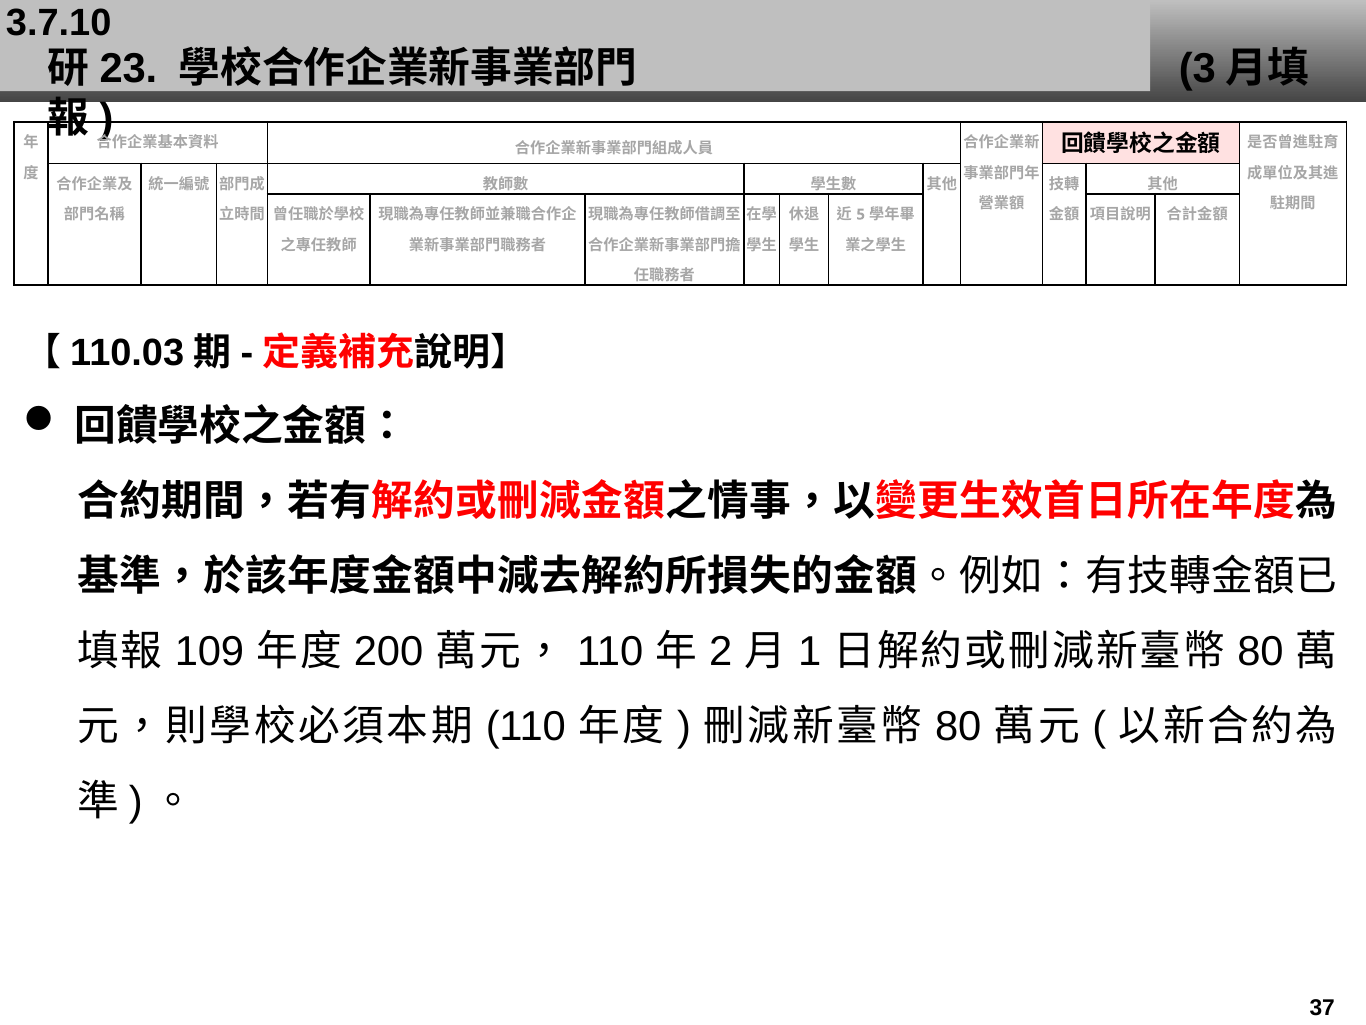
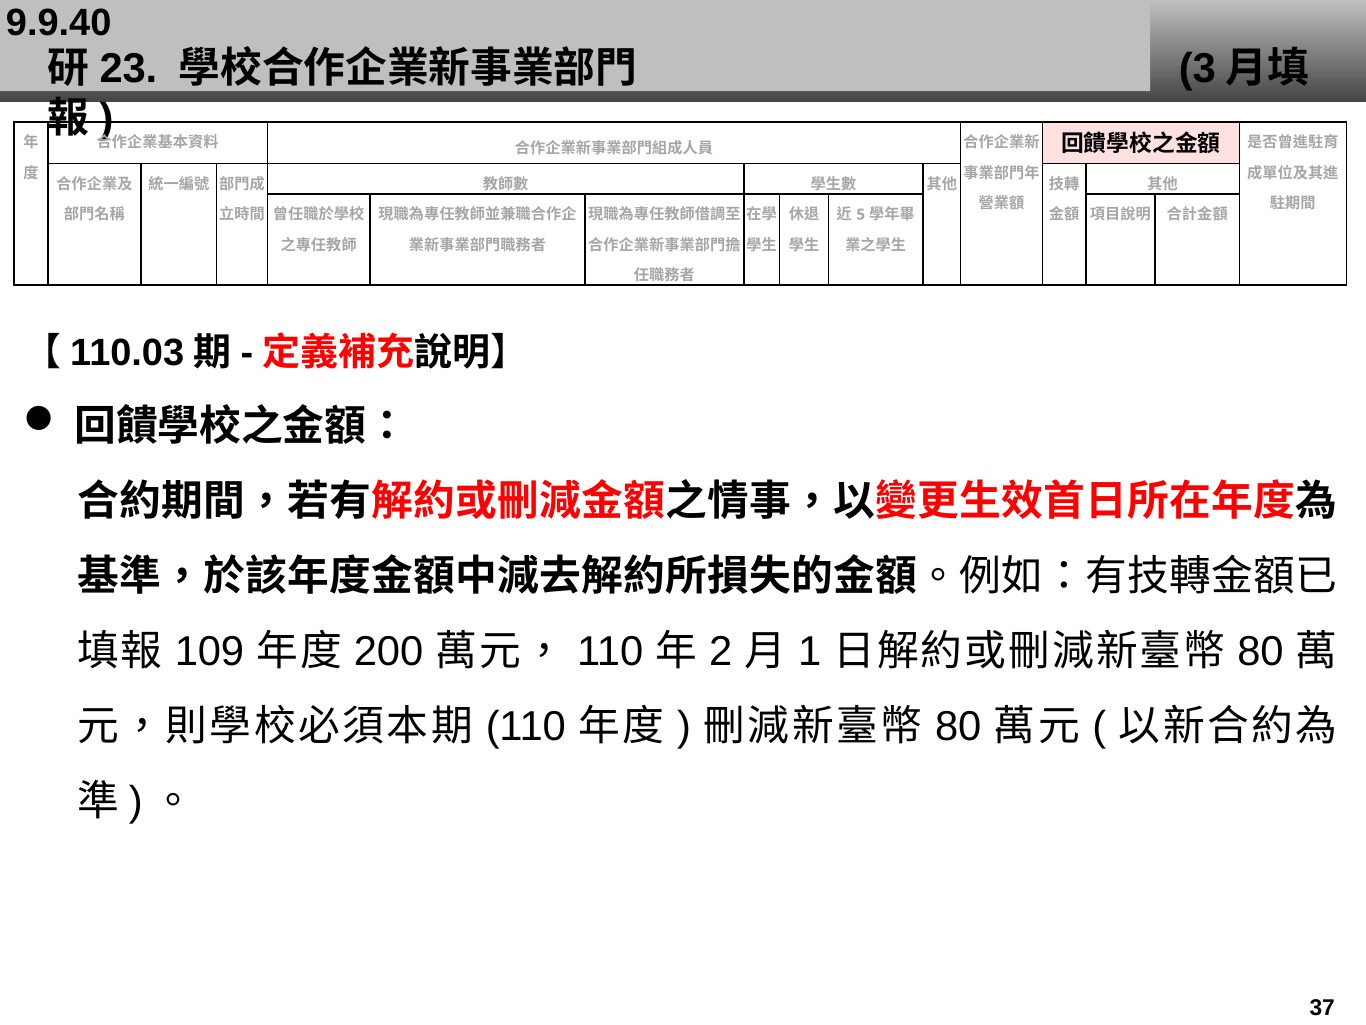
3.7.10: 3.7.10 -> 9.9.40
